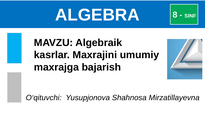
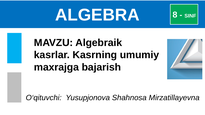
Maxrajini: Maxrajini -> Kasrning
